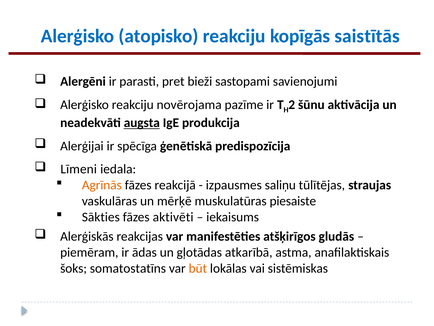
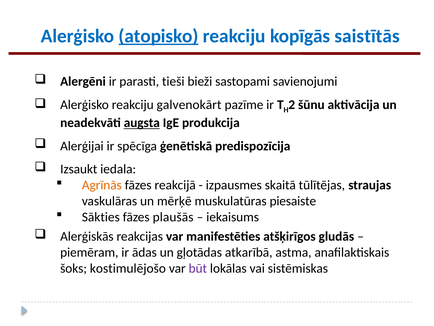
atopisko underline: none -> present
pret: pret -> tieši
novērojama: novērojama -> galvenokārt
Līmeni: Līmeni -> Izsaukt
saliņu: saliņu -> skaitā
aktivēti: aktivēti -> plaušās
somatostatīns: somatostatīns -> kostimulējošo
būt colour: orange -> purple
